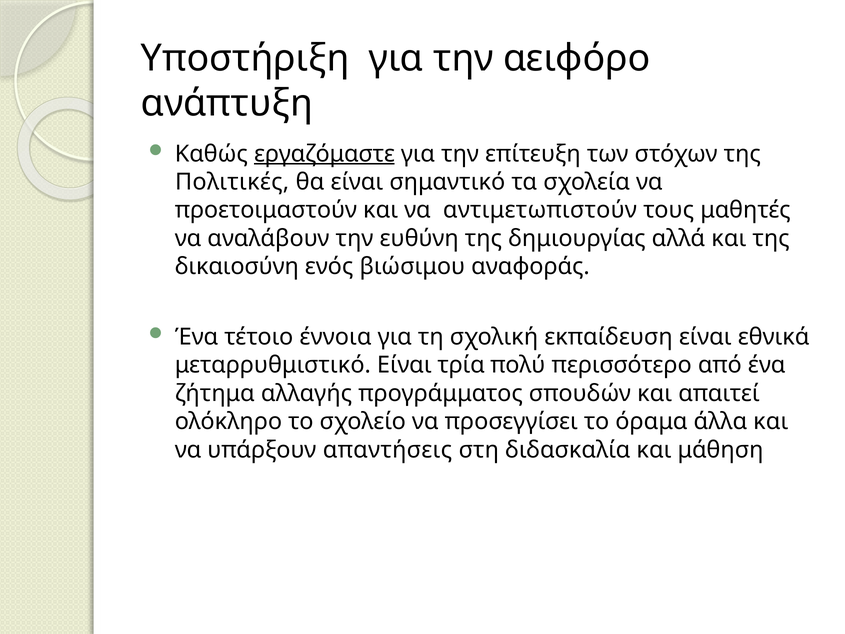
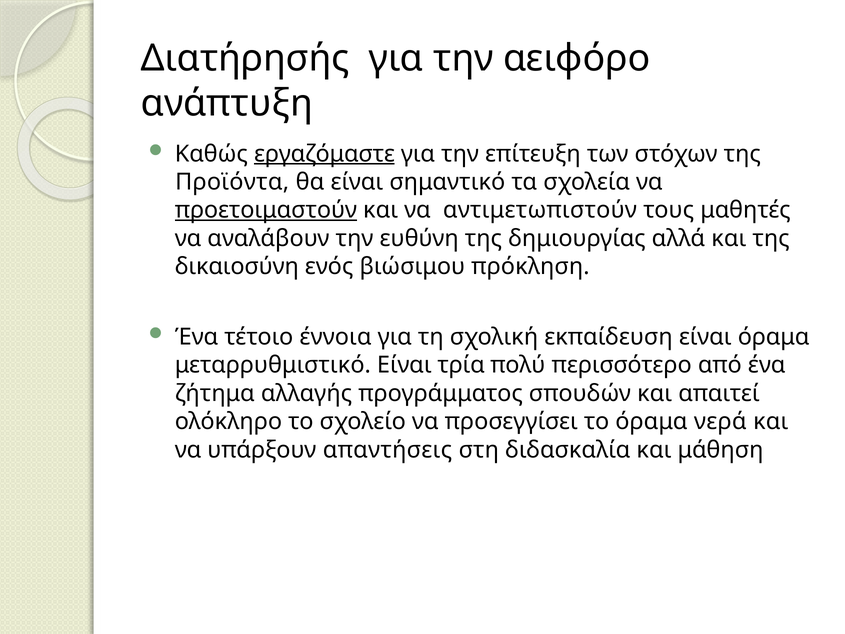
Υποστήριξη: Υποστήριξη -> Διατήρησής
Πολιτικές: Πολιτικές -> Προϊόντα
προετοιμαστούν underline: none -> present
αναφοράς: αναφοράς -> πρόκληση
είναι εθνικά: εθνικά -> όραμα
άλλα: άλλα -> νερά
